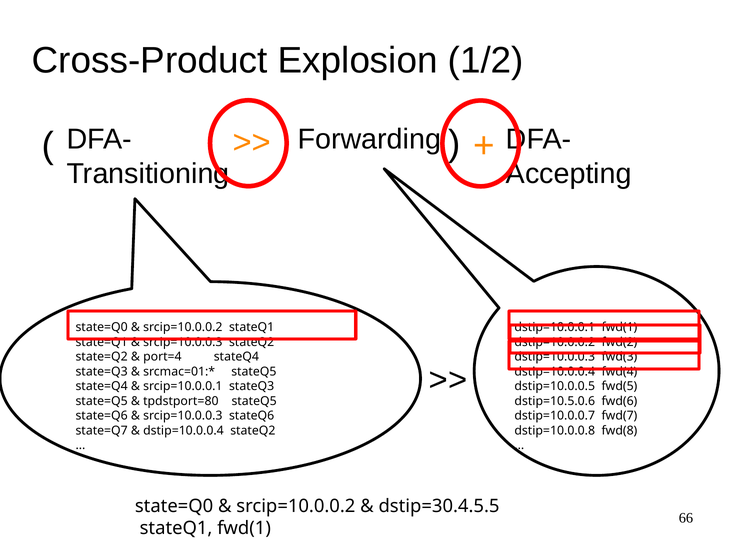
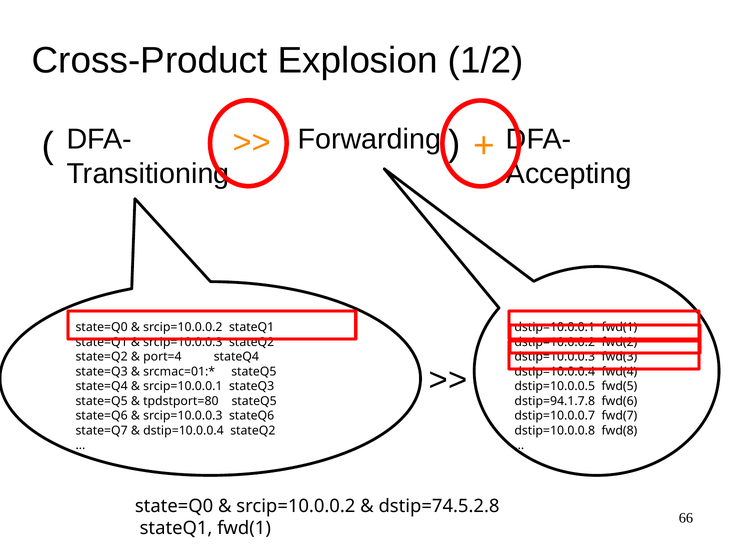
dstip=10.5.0.6: dstip=10.5.0.6 -> dstip=94.1.7.8
dstip=30.4.5.5: dstip=30.4.5.5 -> dstip=74.5.2.8
